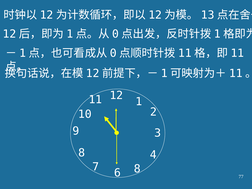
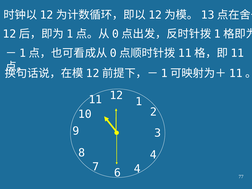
6 8: 8 -> 4
